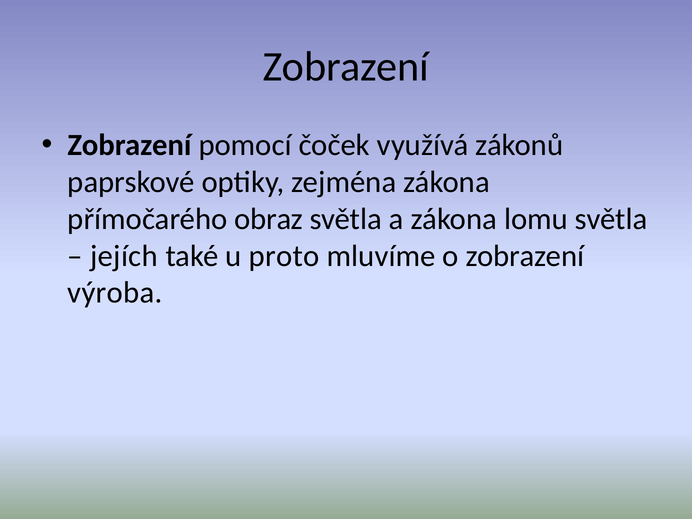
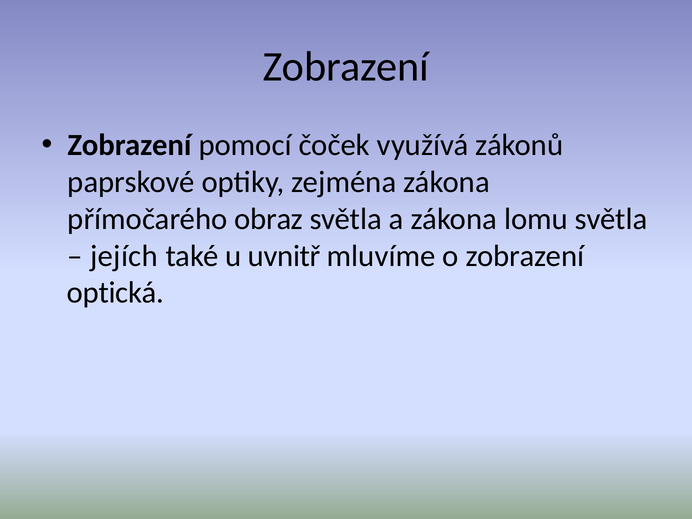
proto: proto -> uvnitř
výroba: výroba -> optická
